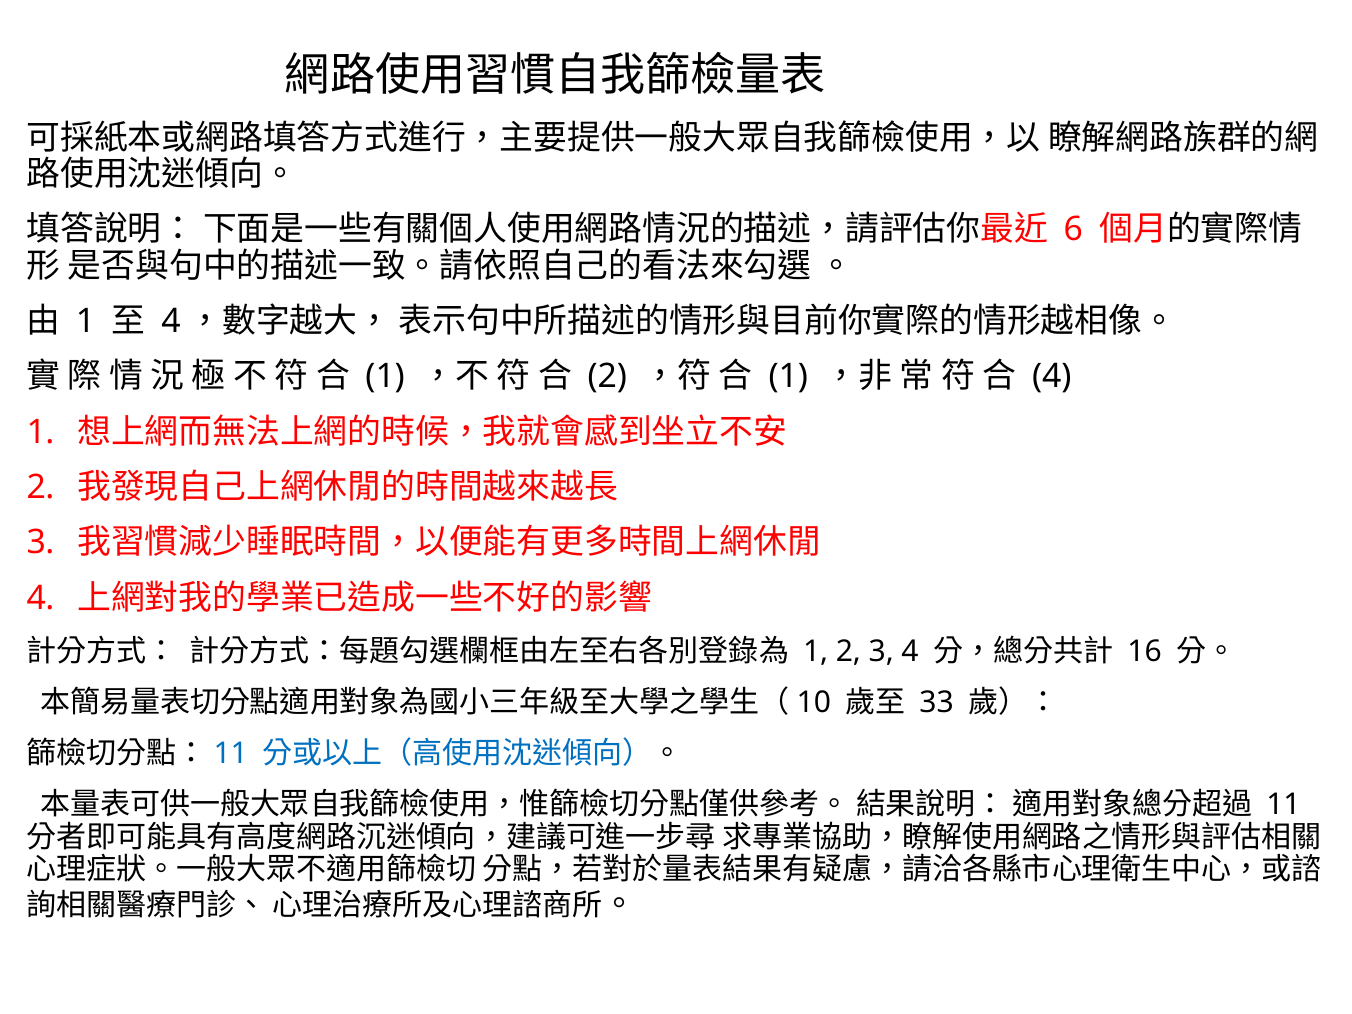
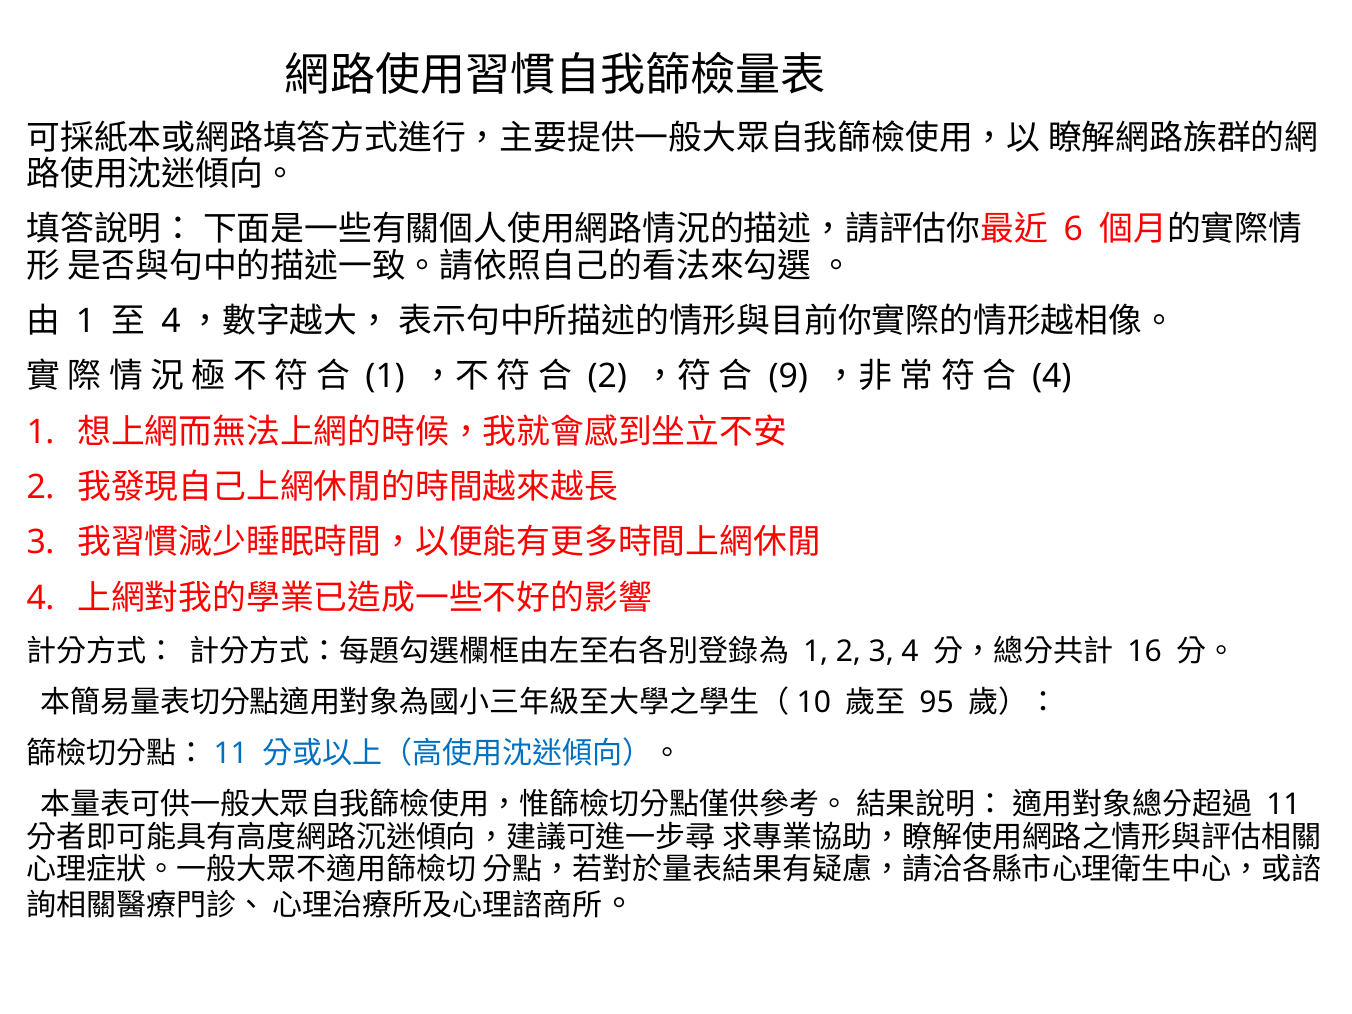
1 at (788, 377): 1 -> 9
33: 33 -> 95
